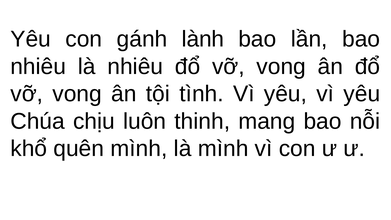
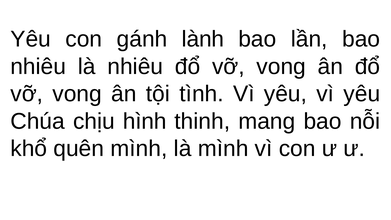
luôn: luôn -> hình
